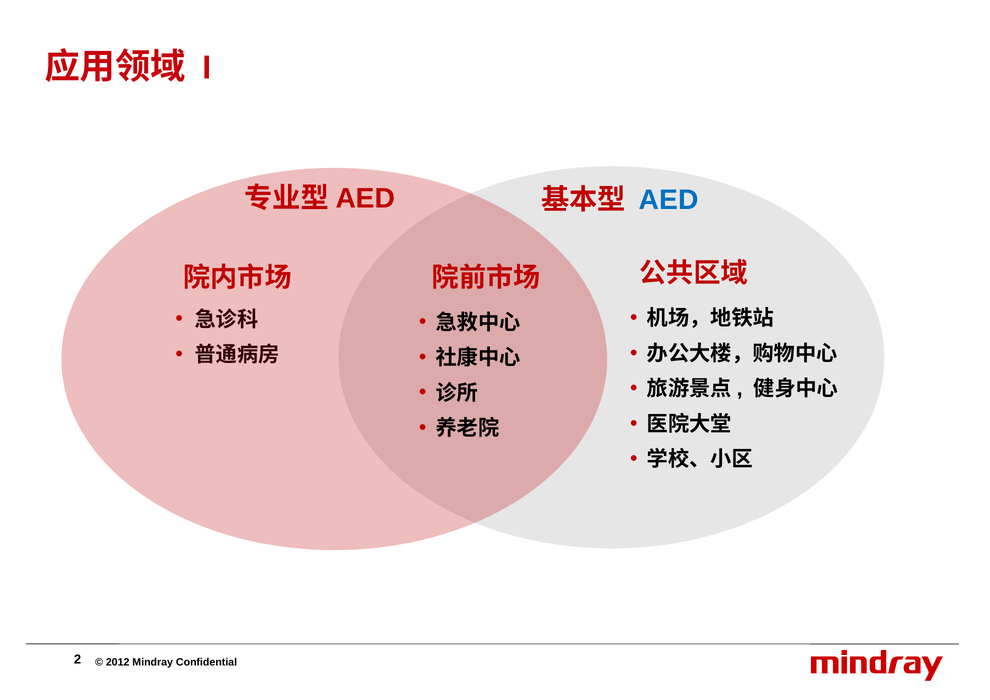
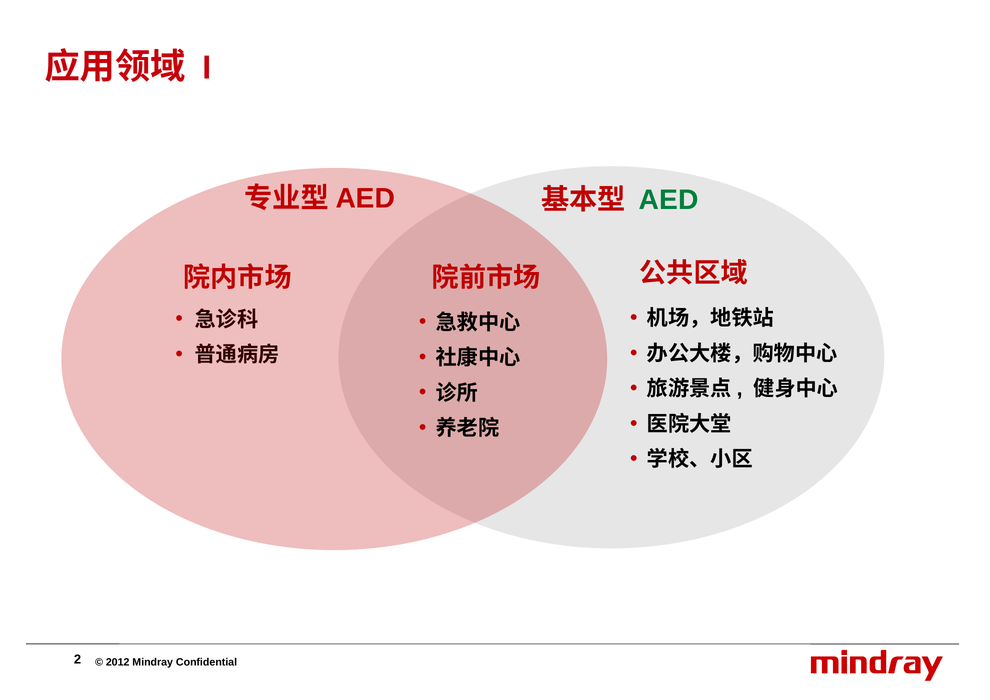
AED colour: blue -> green
